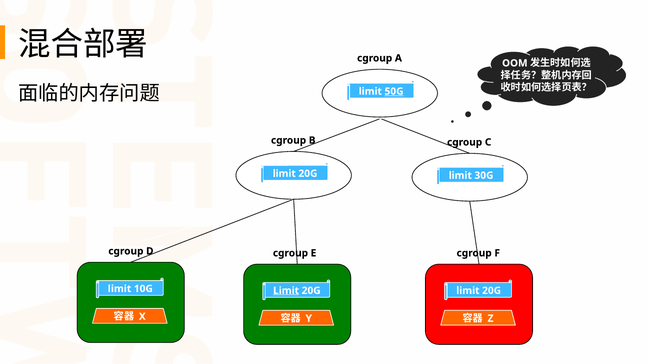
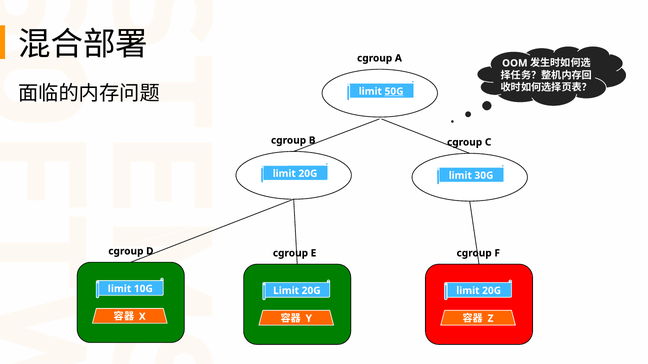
Limit at (286, 291) underline: present -> none
